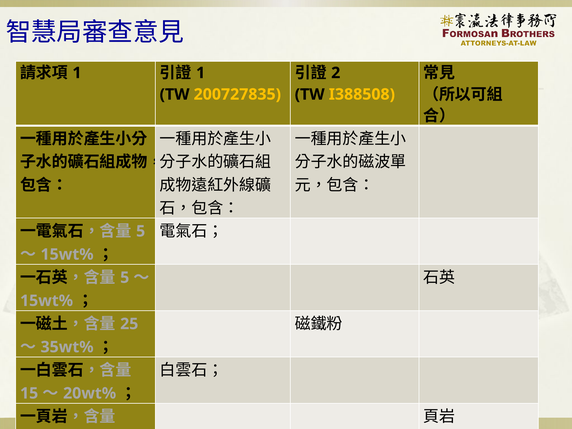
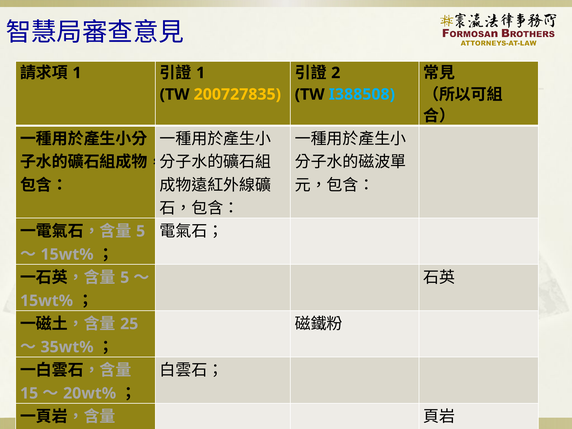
I388508 colour: yellow -> light blue
